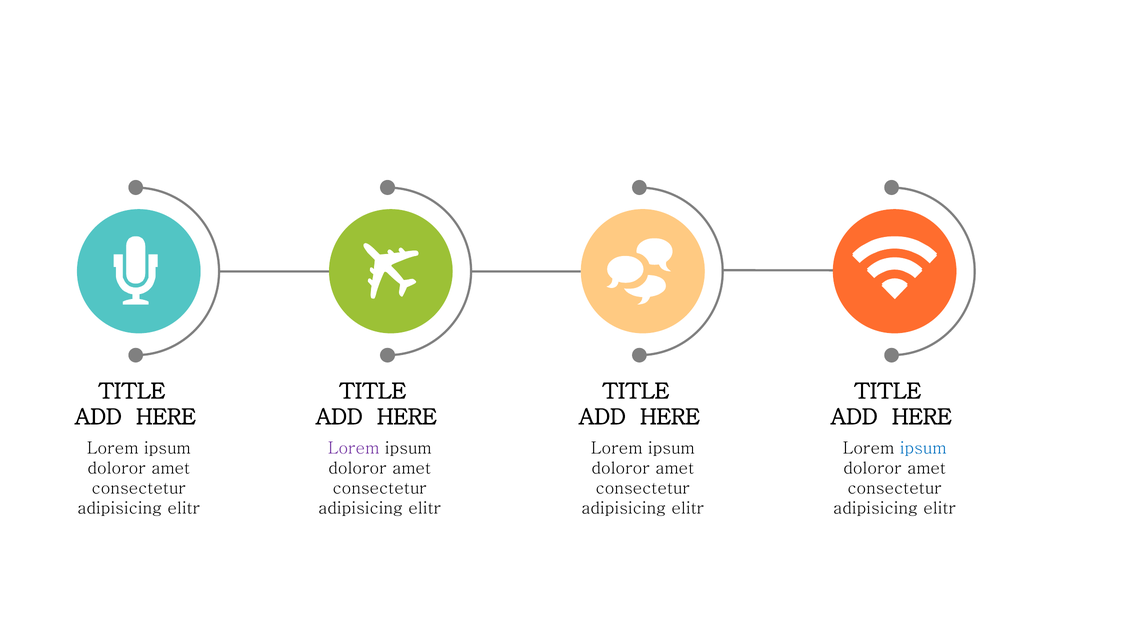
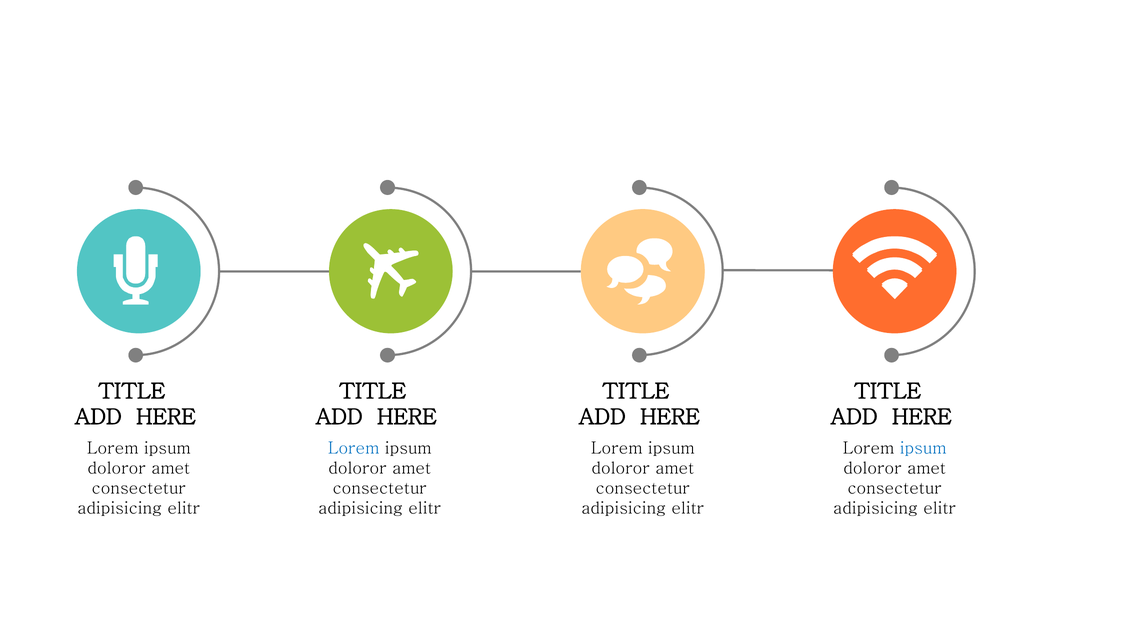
Lorem at (354, 448) colour: purple -> blue
